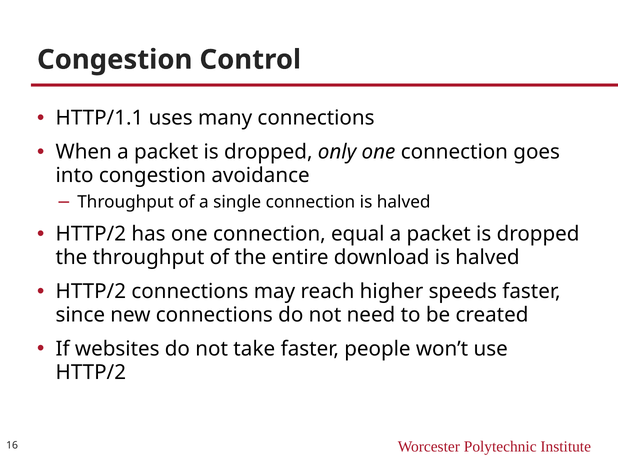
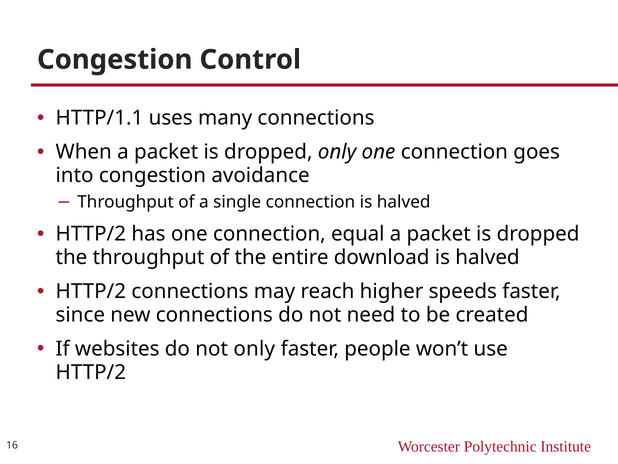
not take: take -> only
